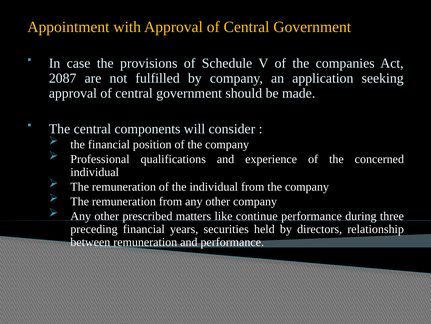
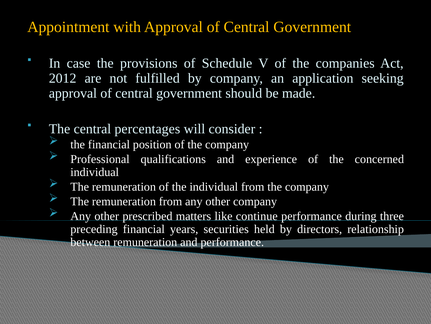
2087: 2087 -> 2012
components: components -> percentages
